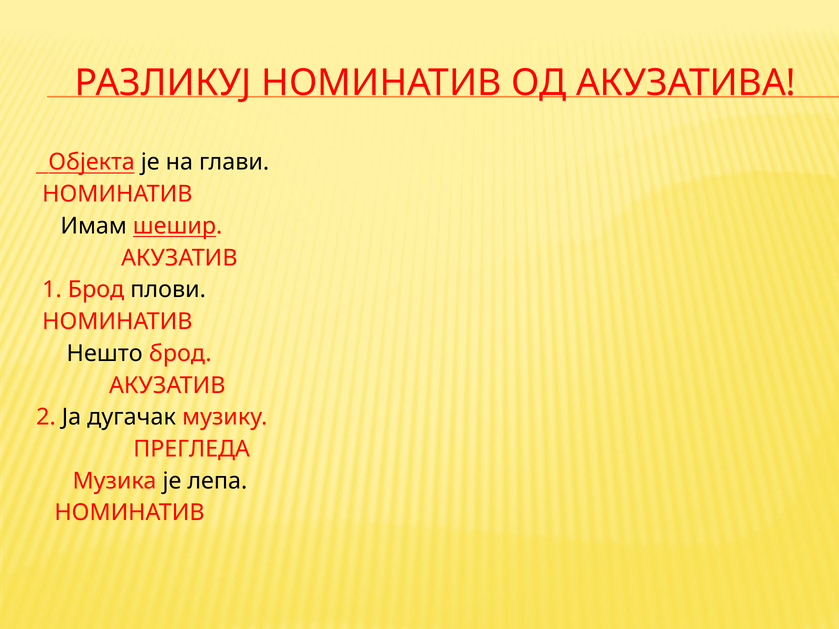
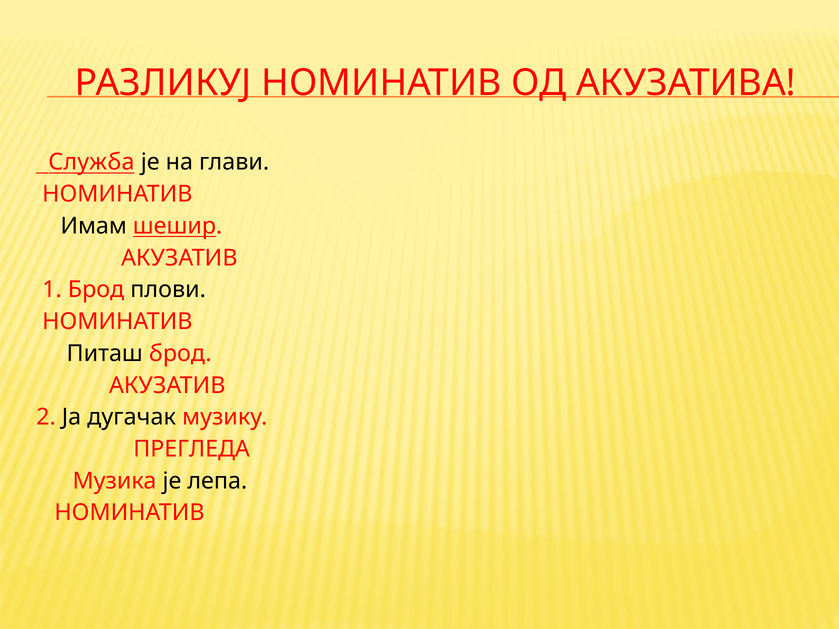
Објекта: Објекта -> Служба
Нешто: Нешто -> Питаш
